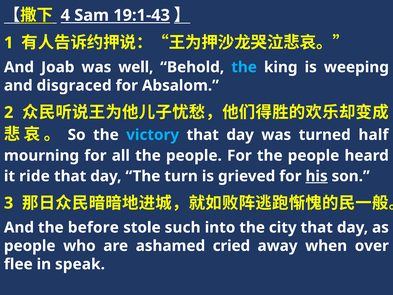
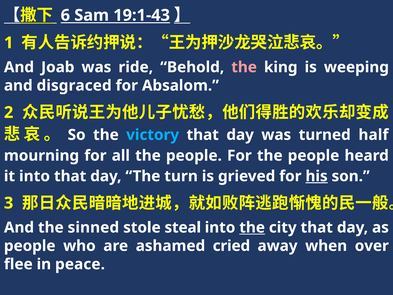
4: 4 -> 6
well: well -> ride
the at (244, 67) colour: light blue -> pink
it ride: ride -> into
before: before -> sinned
such: such -> steal
the at (252, 227) underline: none -> present
speak: speak -> peace
